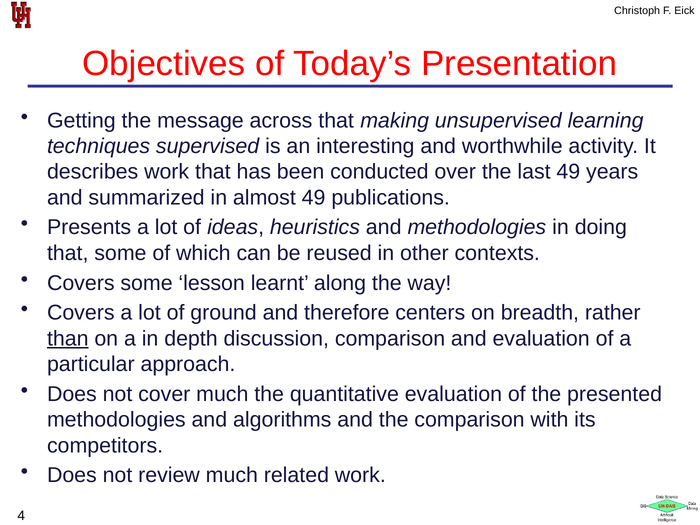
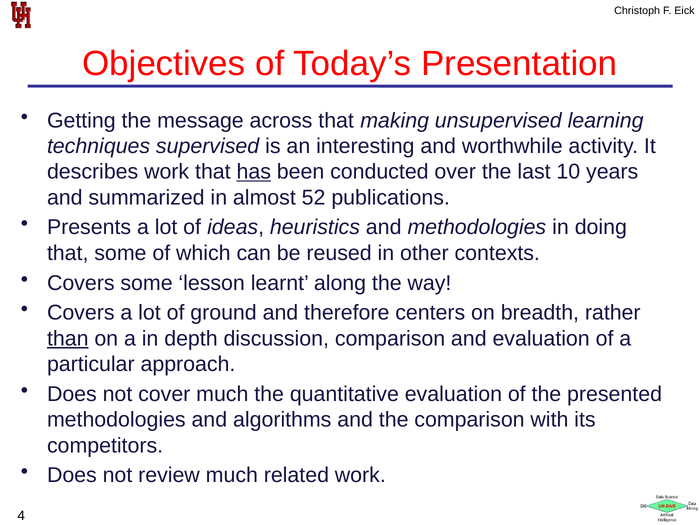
has underline: none -> present
last 49: 49 -> 10
almost 49: 49 -> 52
